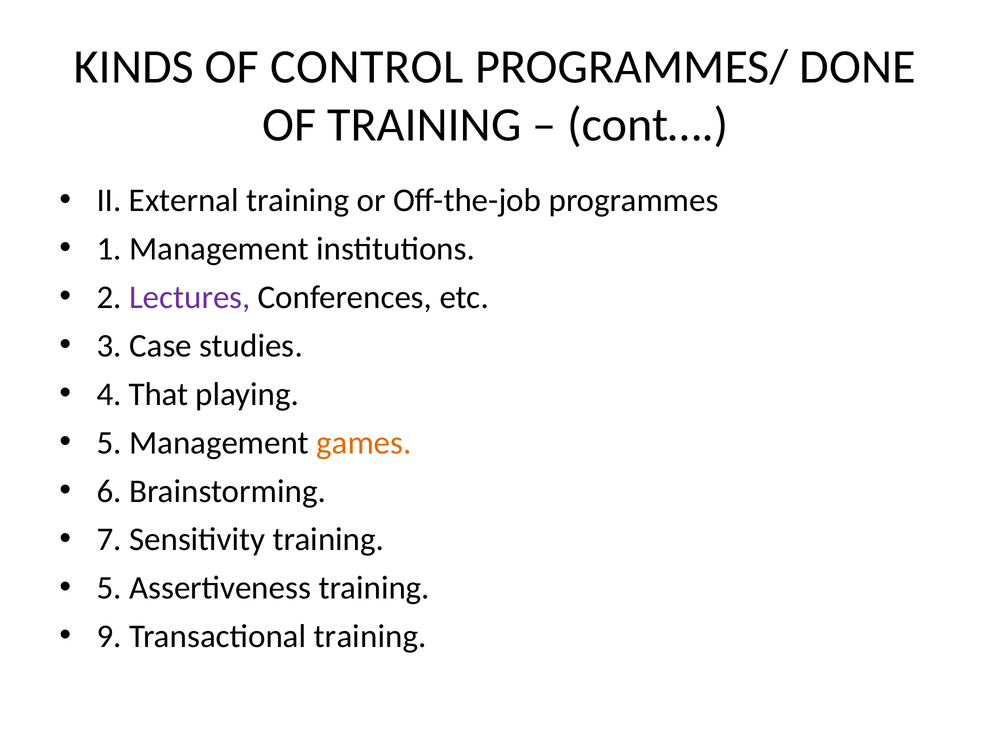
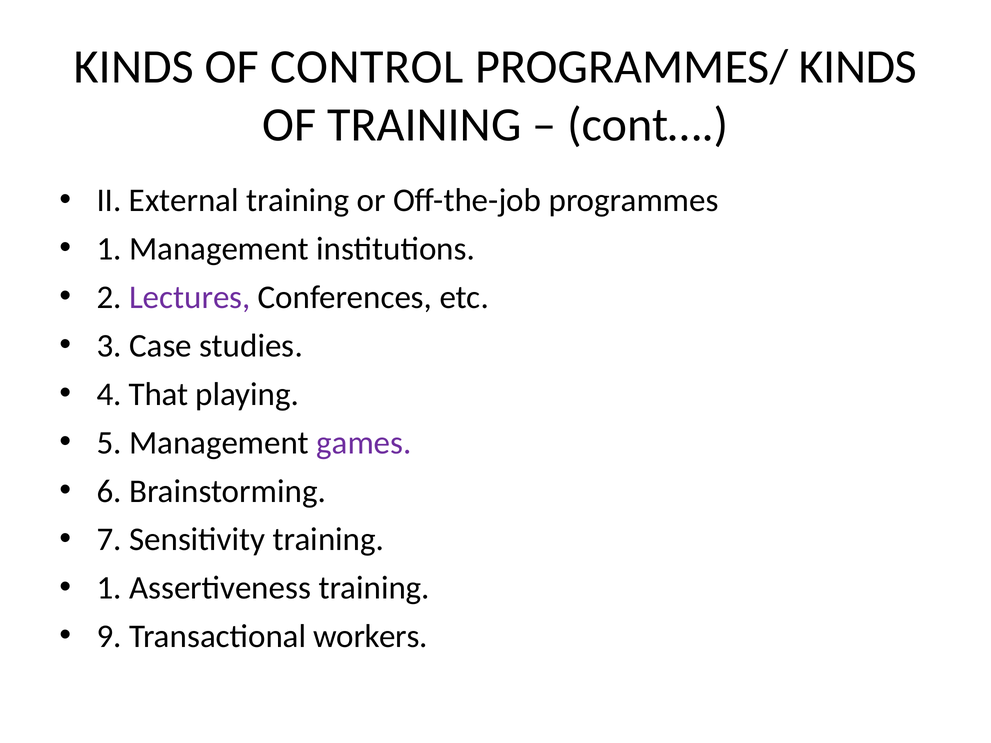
PROGRAMMES/ DONE: DONE -> KINDS
games colour: orange -> purple
5 at (109, 588): 5 -> 1
Transactional training: training -> workers
